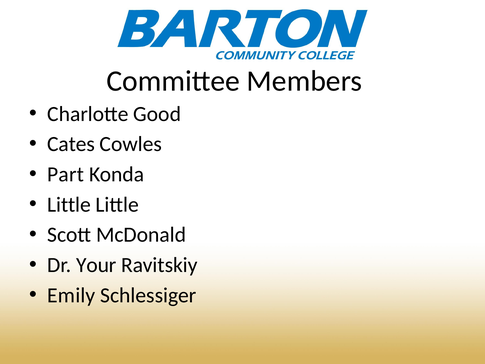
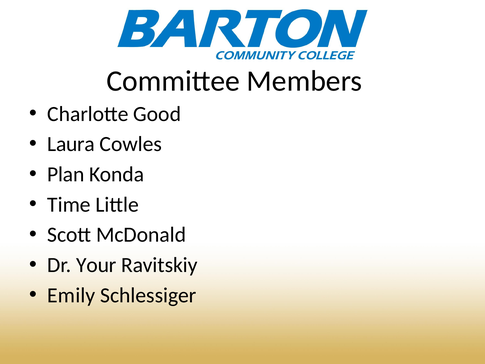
Cates: Cates -> Laura
Part: Part -> Plan
Little at (69, 205): Little -> Time
